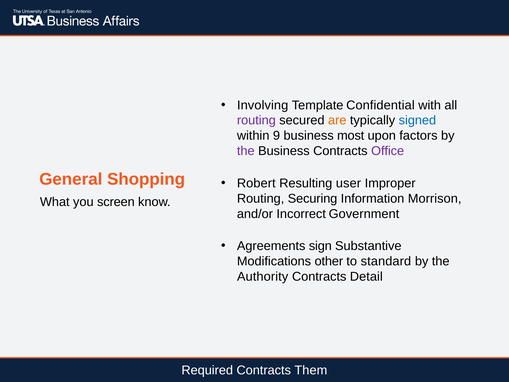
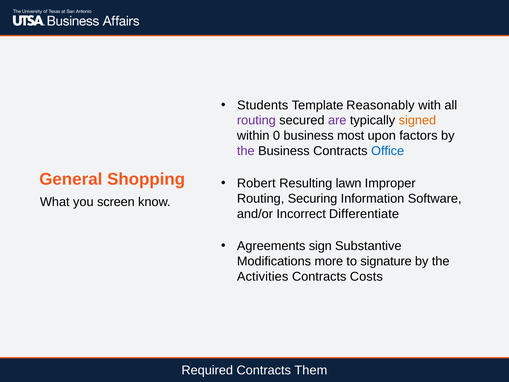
Involving: Involving -> Students
Confidential: Confidential -> Reasonably
are colour: orange -> purple
signed colour: blue -> orange
9: 9 -> 0
Office colour: purple -> blue
user: user -> lawn
Morrison: Morrison -> Software
Government: Government -> Differentiate
other: other -> more
standard: standard -> signature
Authority: Authority -> Activities
Detail: Detail -> Costs
